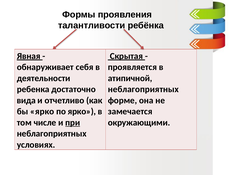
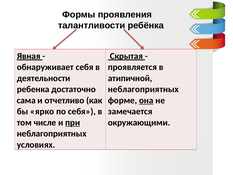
вида: вида -> сама
она underline: none -> present
по ярко: ярко -> себя
